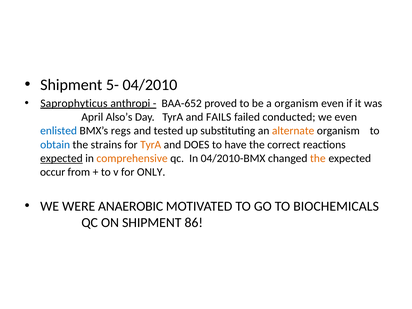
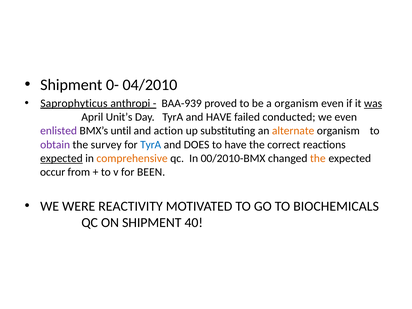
5-: 5- -> 0-
BAA-652: BAA-652 -> BAA-939
was underline: none -> present
Also’s: Also’s -> Unit’s
and FAILS: FAILS -> HAVE
enlisted colour: blue -> purple
regs: regs -> until
tested: tested -> action
obtain colour: blue -> purple
strains: strains -> survey
TyrA at (151, 145) colour: orange -> blue
04/2010-BMX: 04/2010-BMX -> 00/2010-BMX
ONLY: ONLY -> BEEN
ANAEROBIC: ANAEROBIC -> REACTIVITY
86: 86 -> 40
